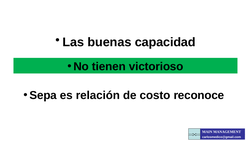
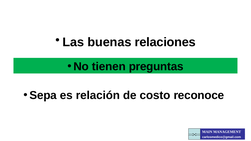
capacidad: capacidad -> relaciones
victorioso: victorioso -> preguntas
